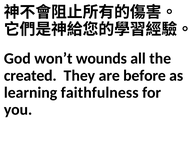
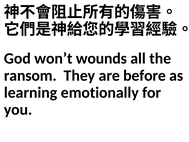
created: created -> ransom
faithfulness: faithfulness -> emotionally
